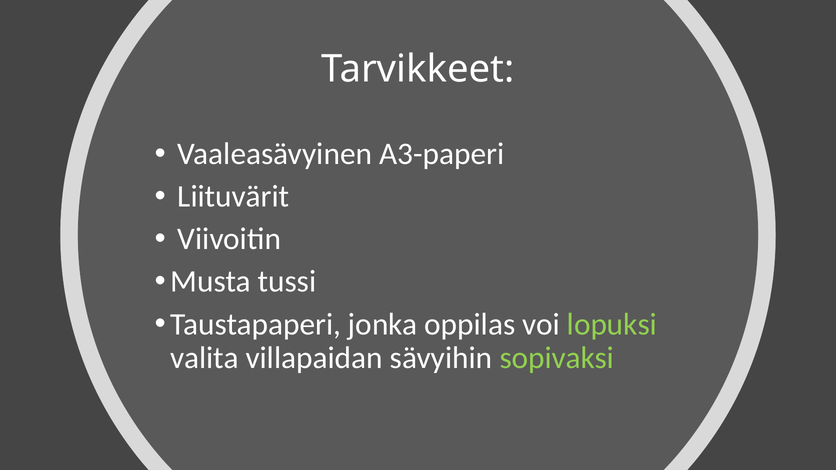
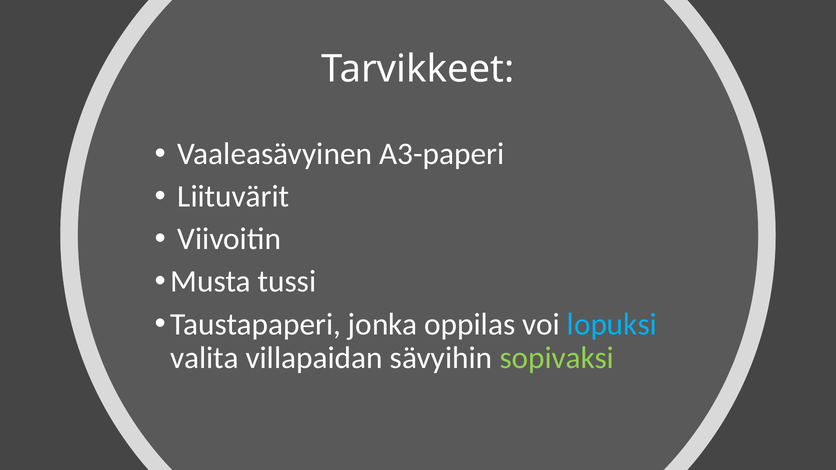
lopuksi colour: light green -> light blue
